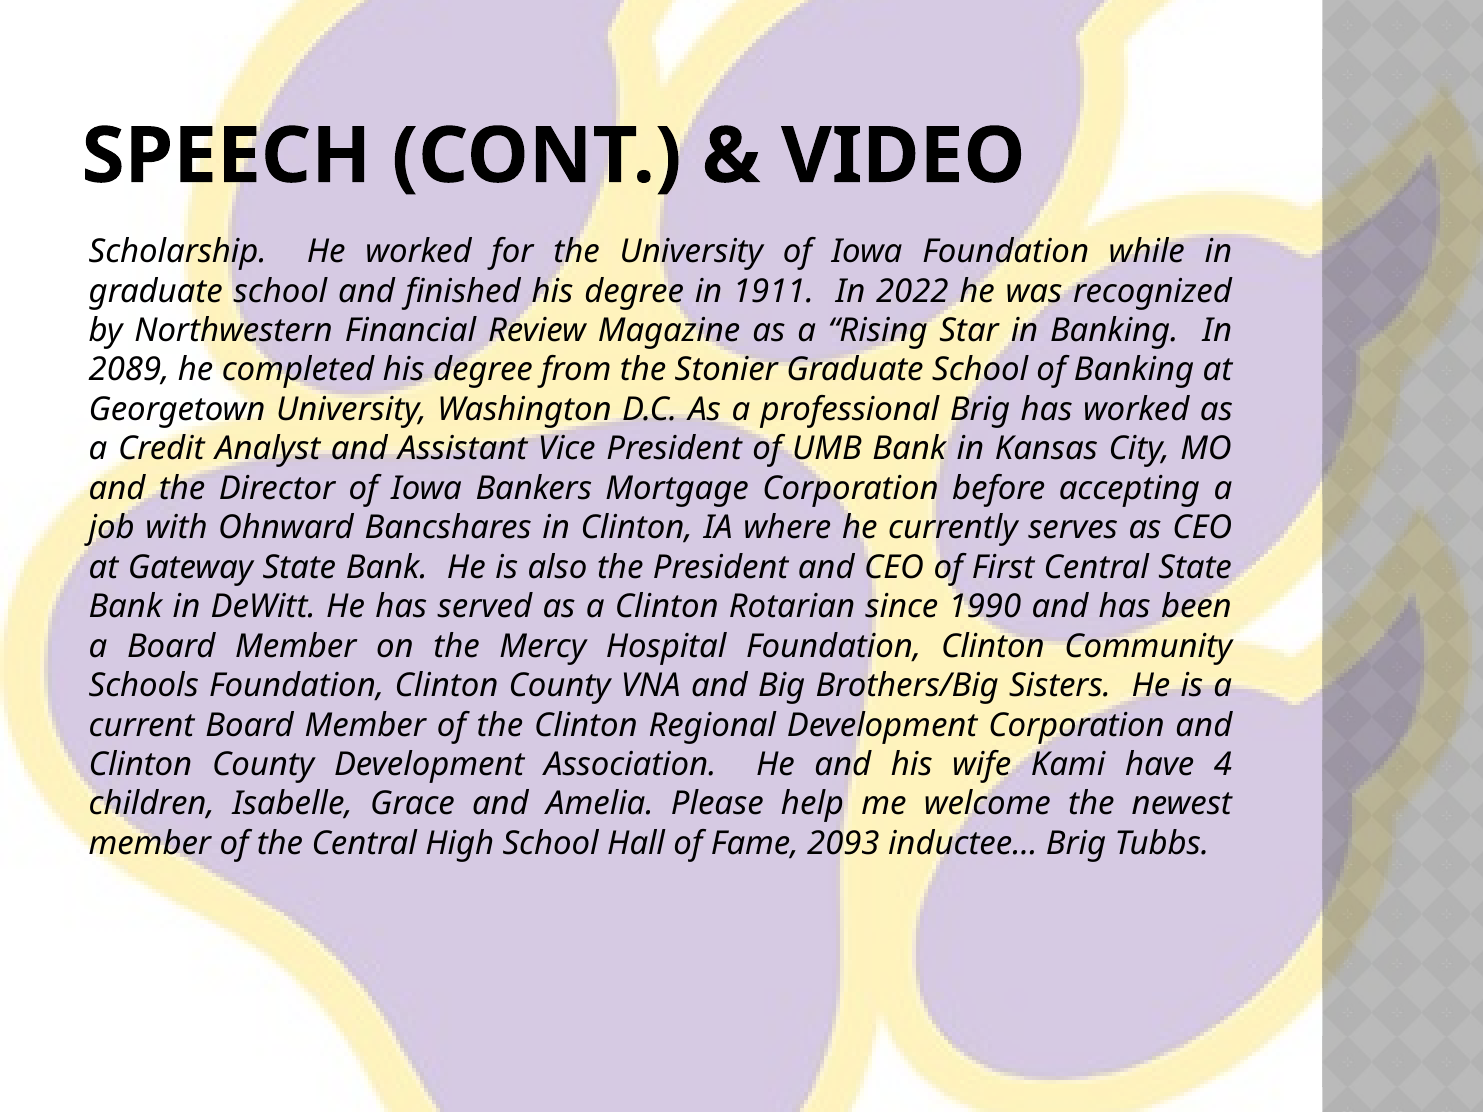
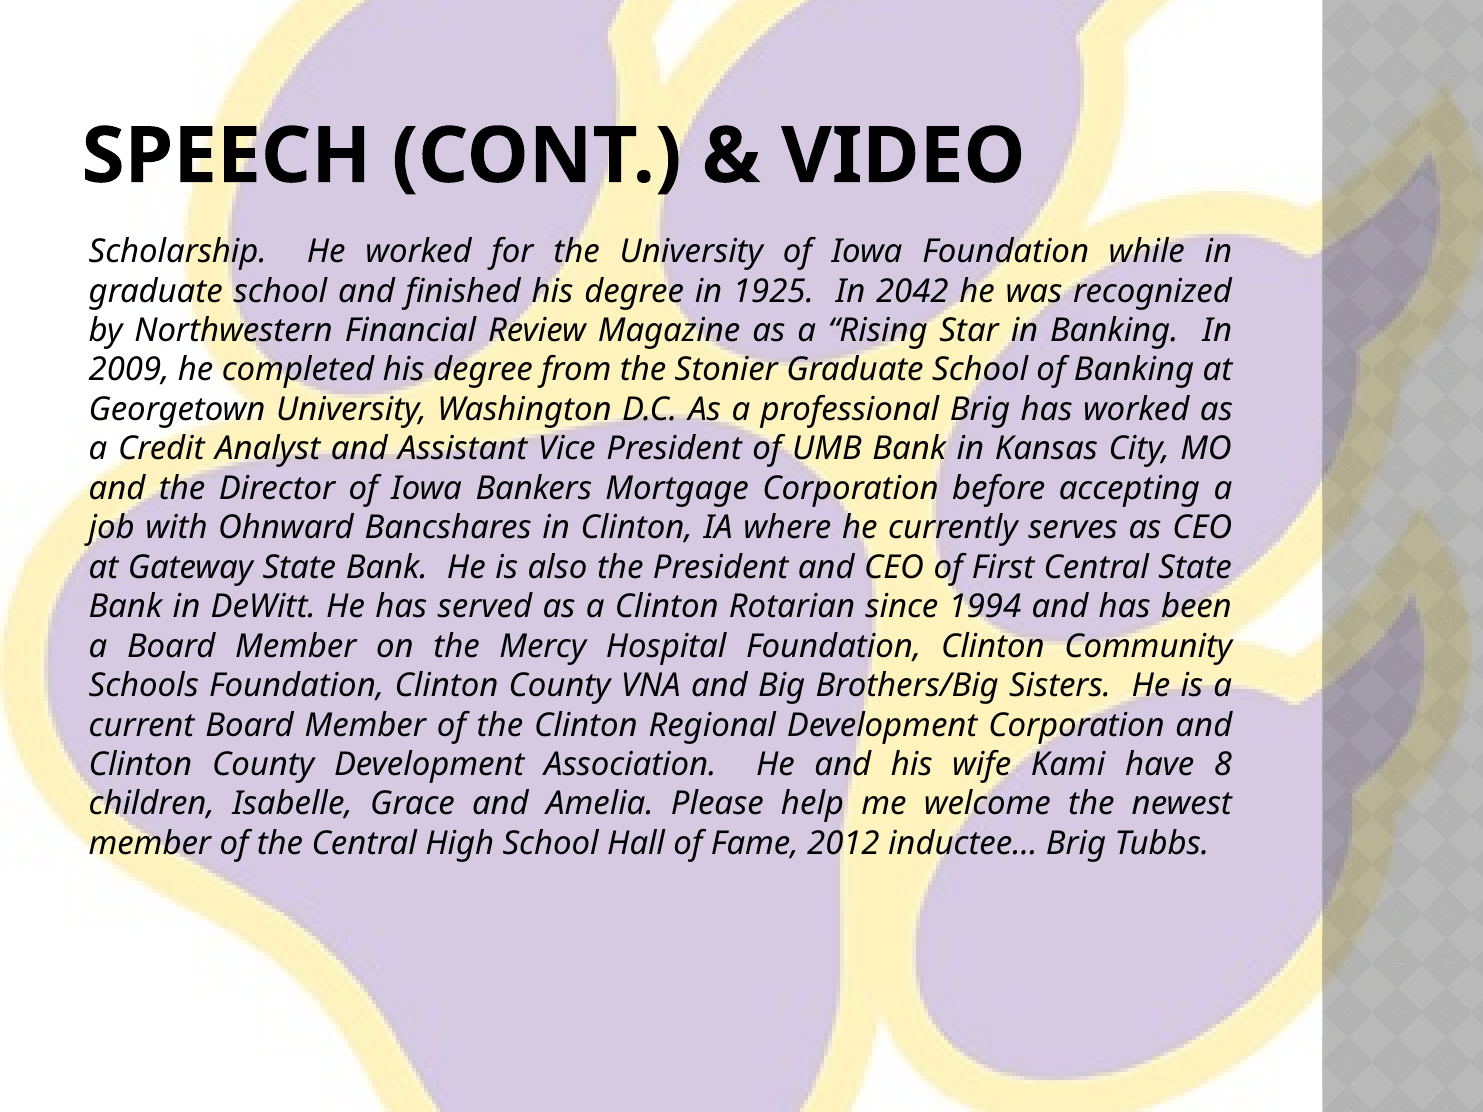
1911: 1911 -> 1925
2022: 2022 -> 2042
2089: 2089 -> 2009
1990: 1990 -> 1994
4: 4 -> 8
2093: 2093 -> 2012
